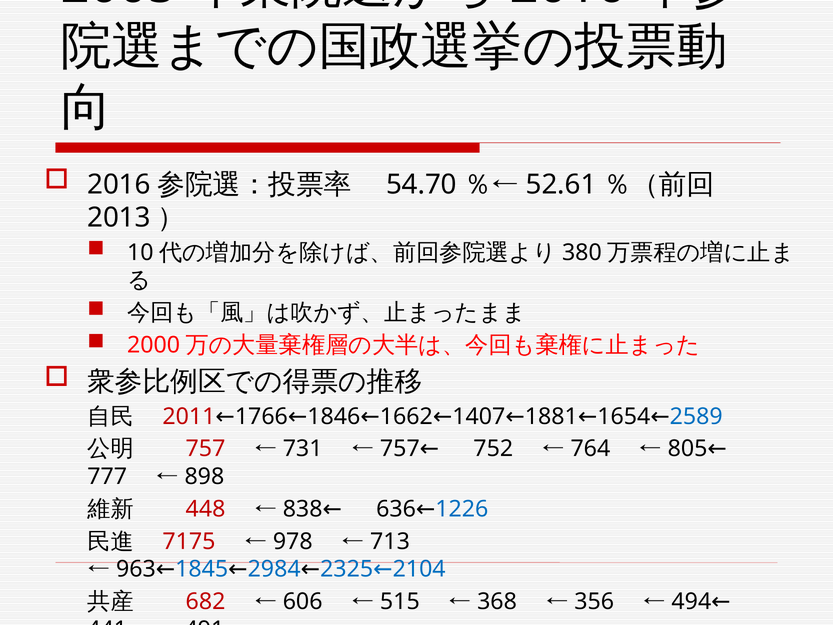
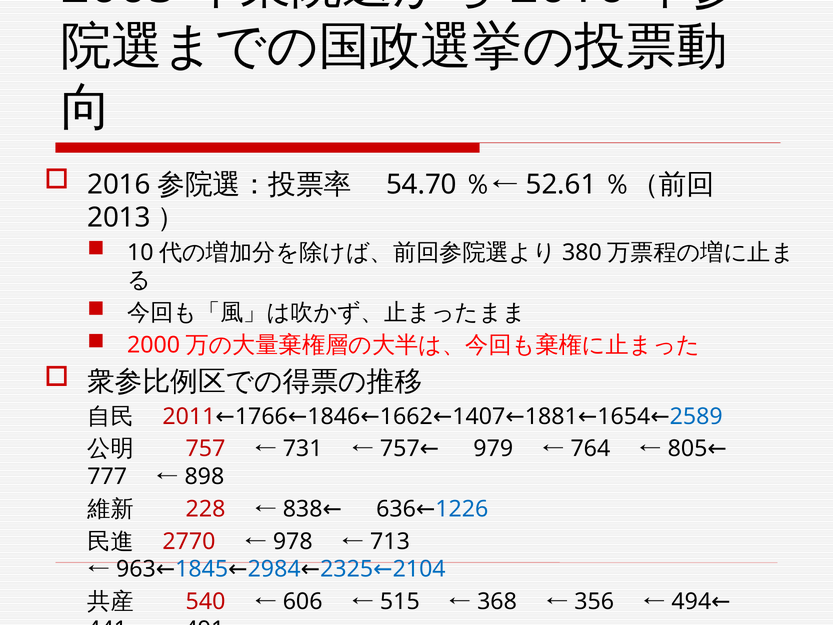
752: 752 -> 979
448: 448 -> 228
7175: 7175 -> 2770
682: 682 -> 540
